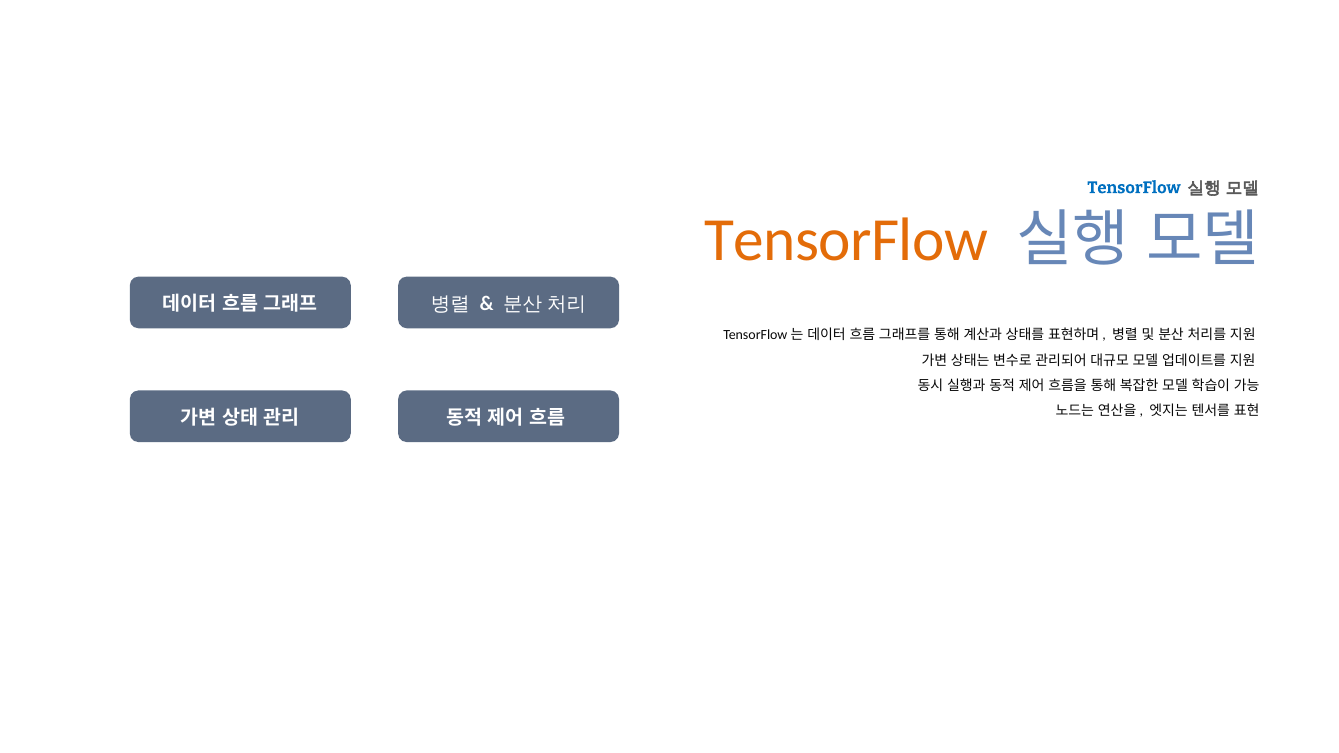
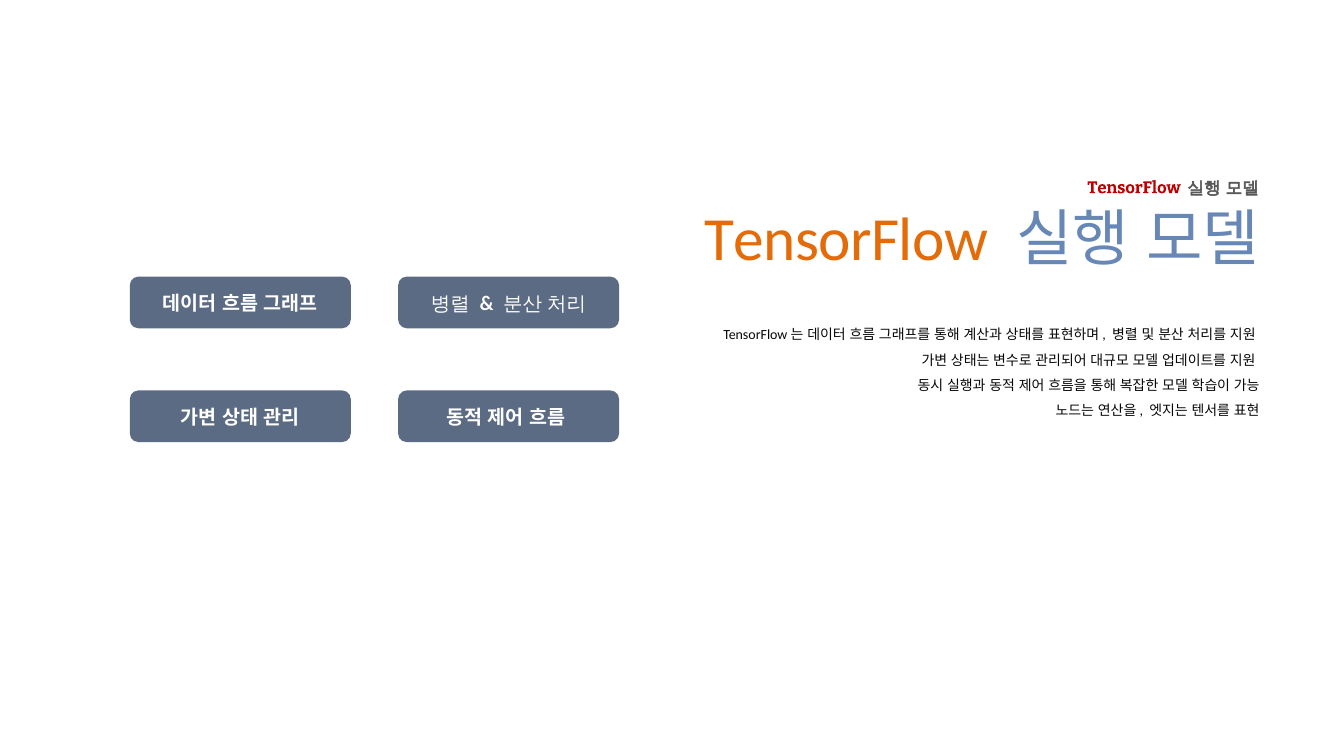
TensorFlow at (1134, 188) colour: blue -> red
